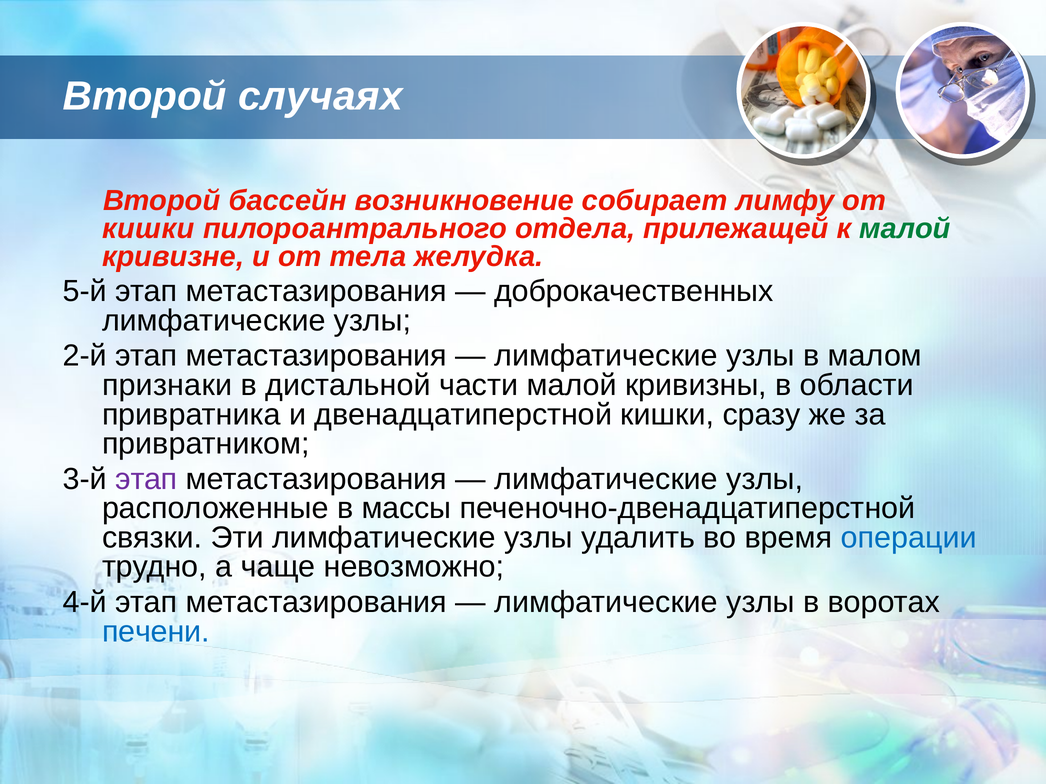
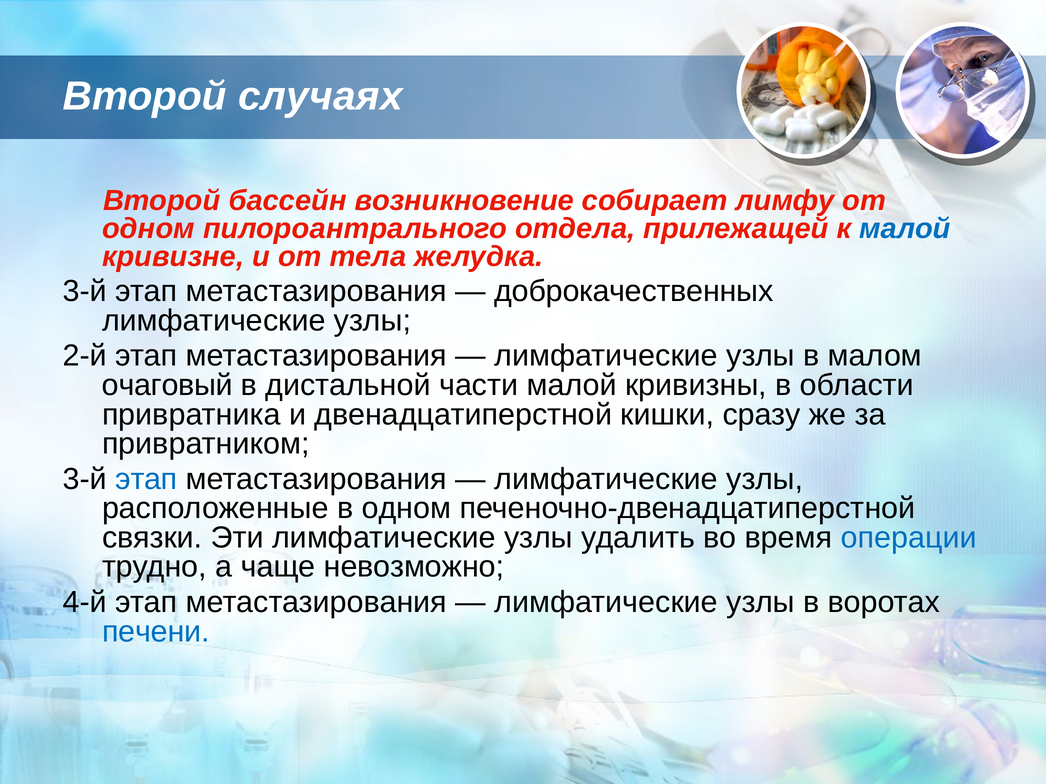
кишки at (148, 229): кишки -> одном
малой at (905, 229) colour: green -> blue
5-й at (85, 291): 5-й -> 3-й
признаки: признаки -> очаговый
этап at (146, 479) colour: purple -> blue
в массы: массы -> одном
